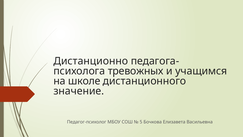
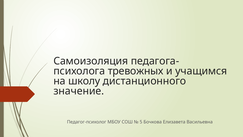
Дистанционно: Дистанционно -> Самоизоляция
школе: школе -> школу
